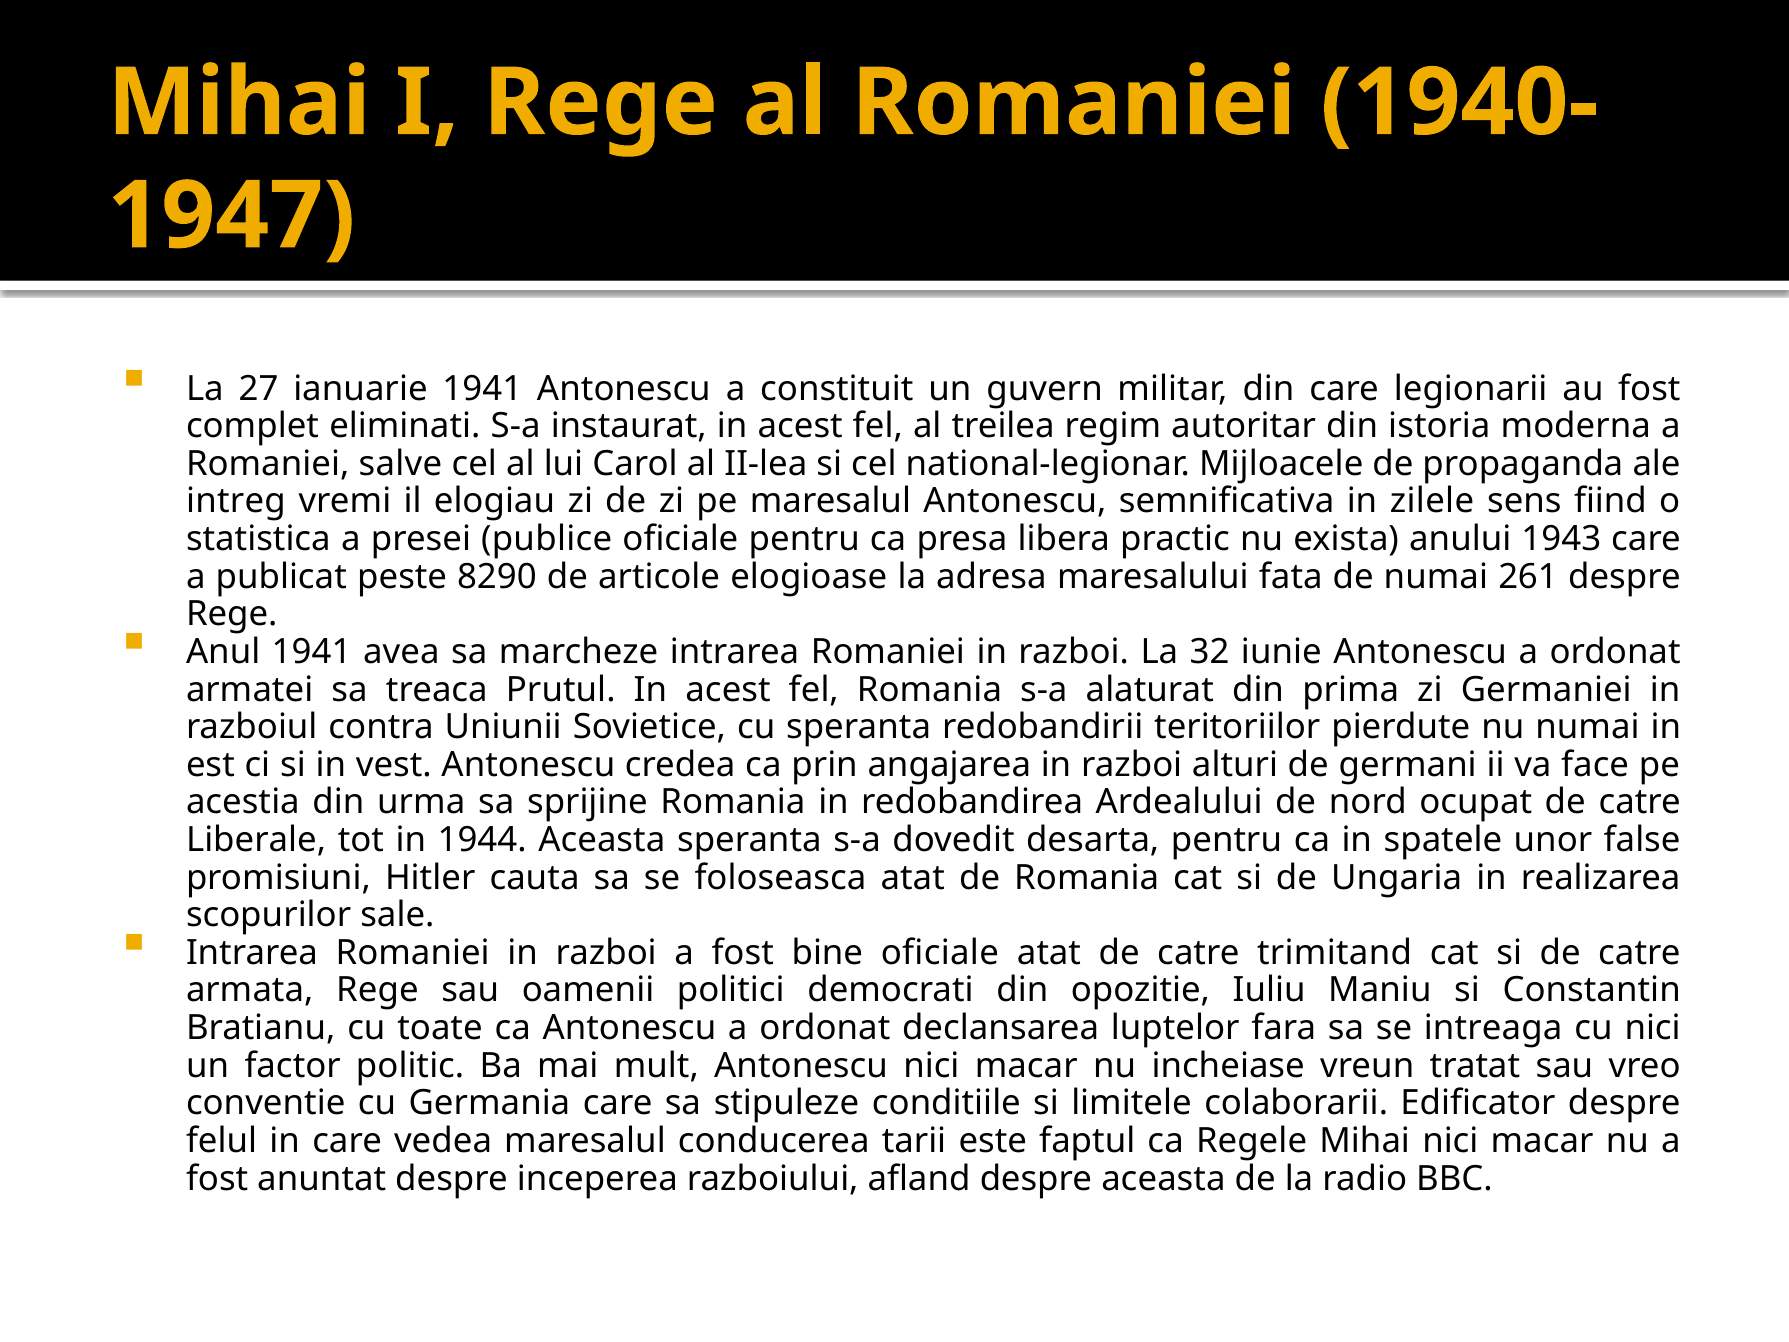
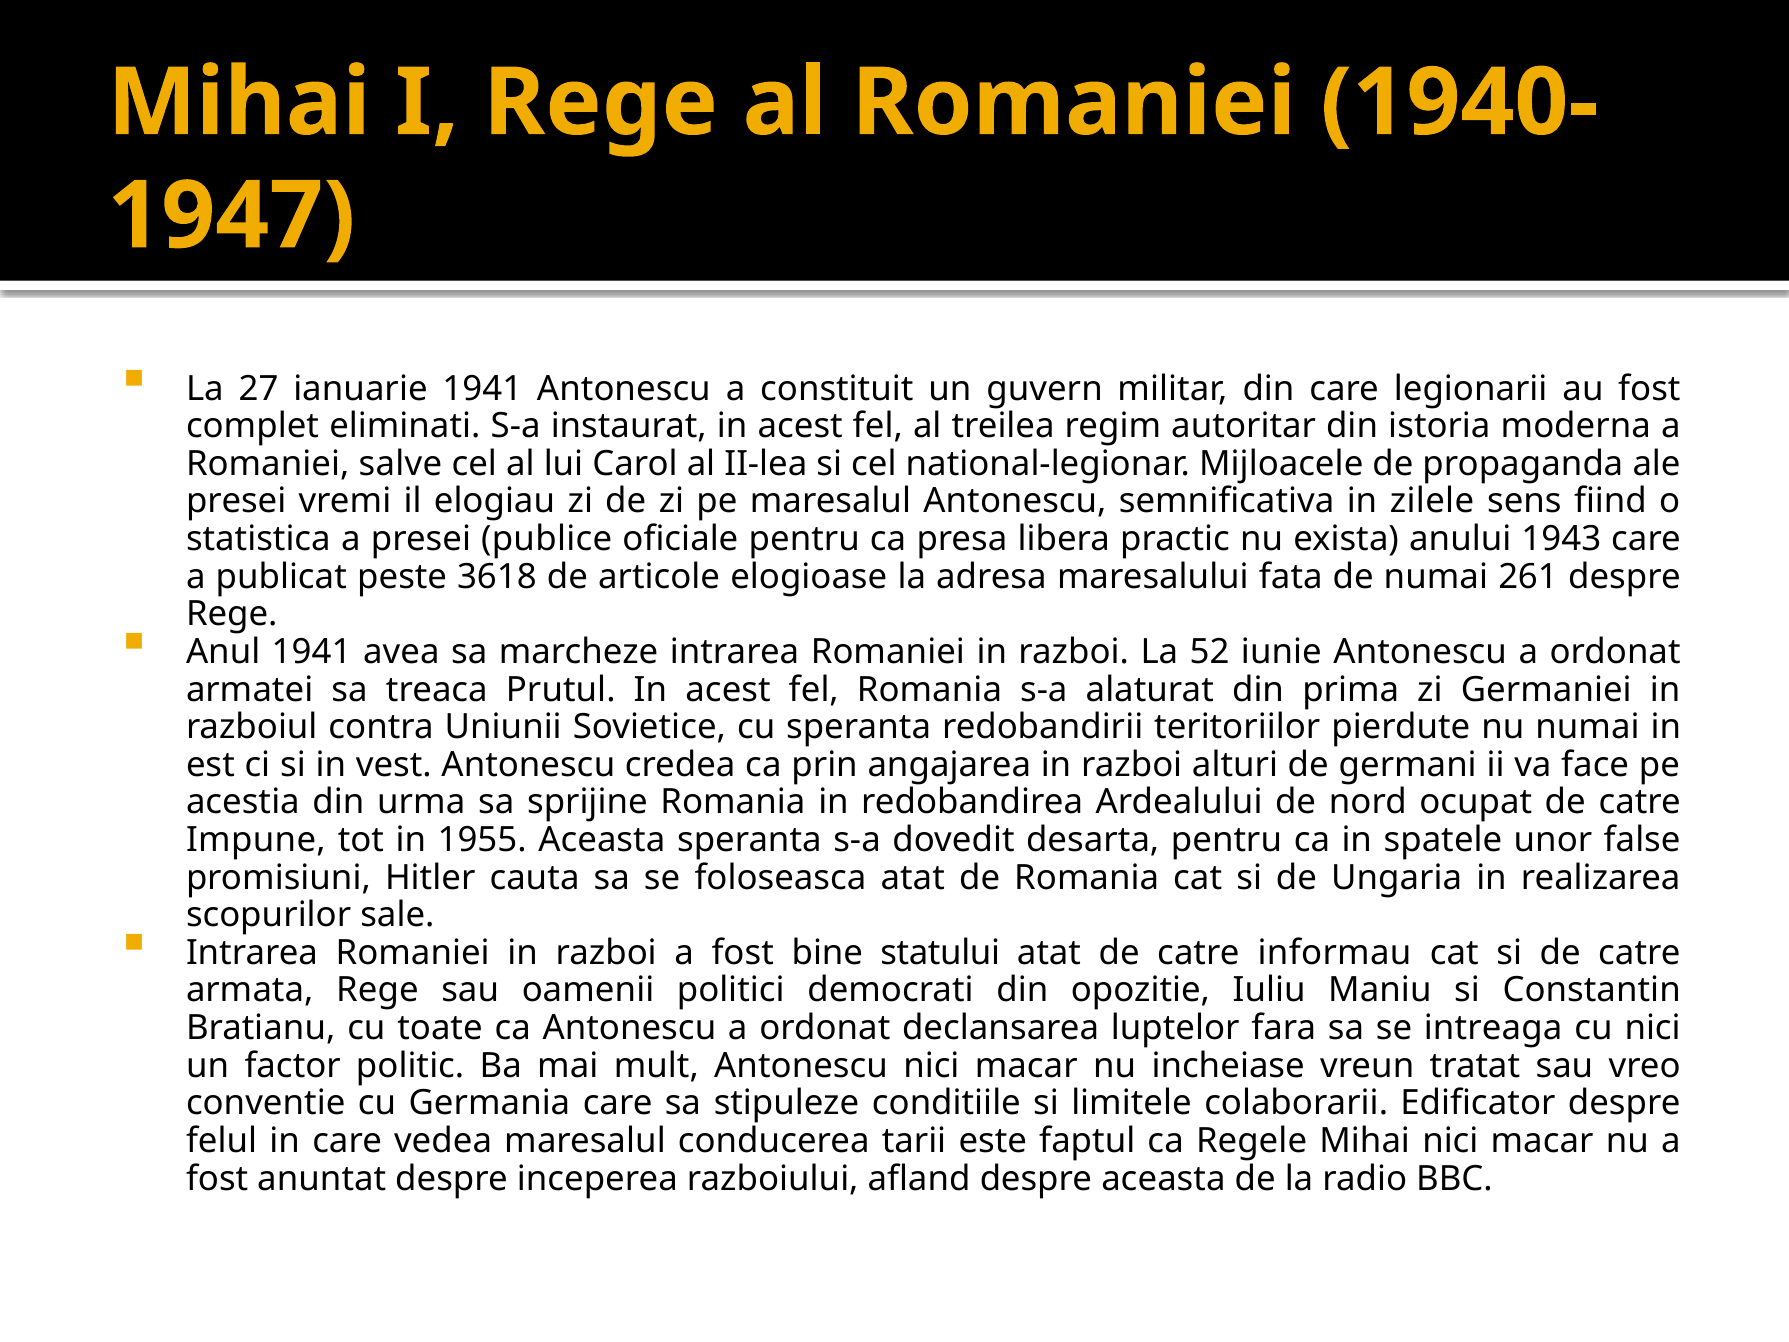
intreg at (236, 501): intreg -> presei
8290: 8290 -> 3618
32: 32 -> 52
Liberale: Liberale -> Impune
1944: 1944 -> 1955
bine oficiale: oficiale -> statului
trimitand: trimitand -> informau
